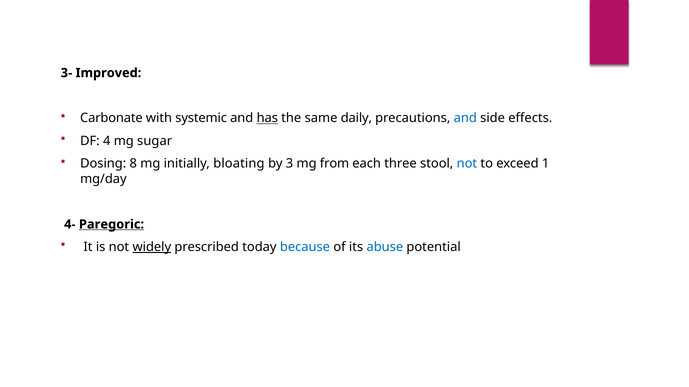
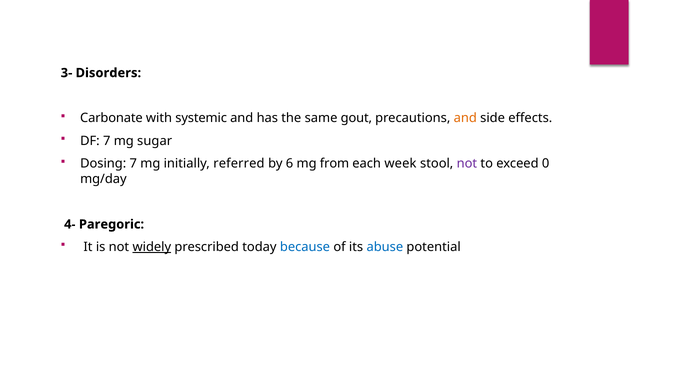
Improved: Improved -> Disorders
has underline: present -> none
daily: daily -> gout
and at (465, 118) colour: blue -> orange
DF 4: 4 -> 7
Dosing 8: 8 -> 7
bloating: bloating -> referred
3: 3 -> 6
three: three -> week
not at (467, 164) colour: blue -> purple
1: 1 -> 0
Paregoric underline: present -> none
